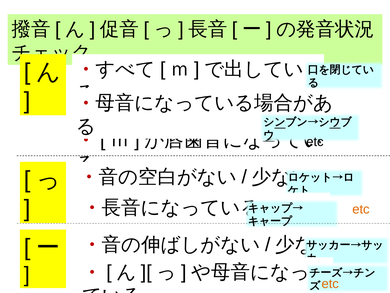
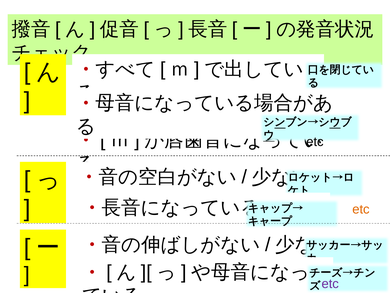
etc at (330, 283) colour: orange -> purple
